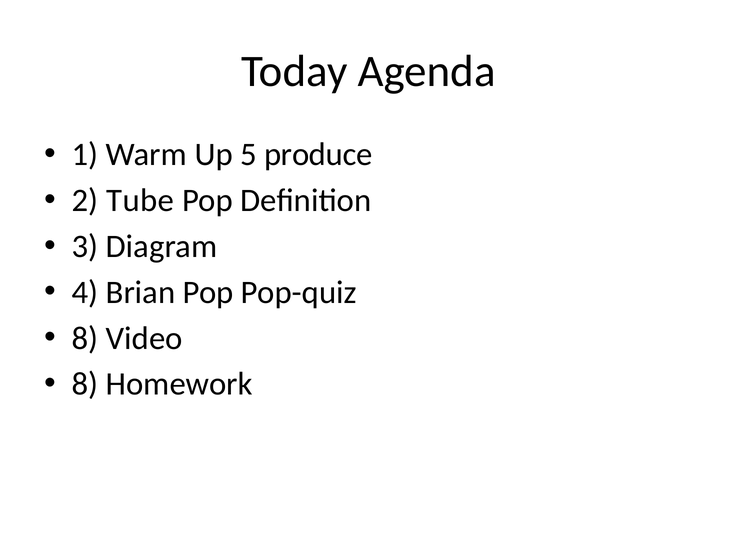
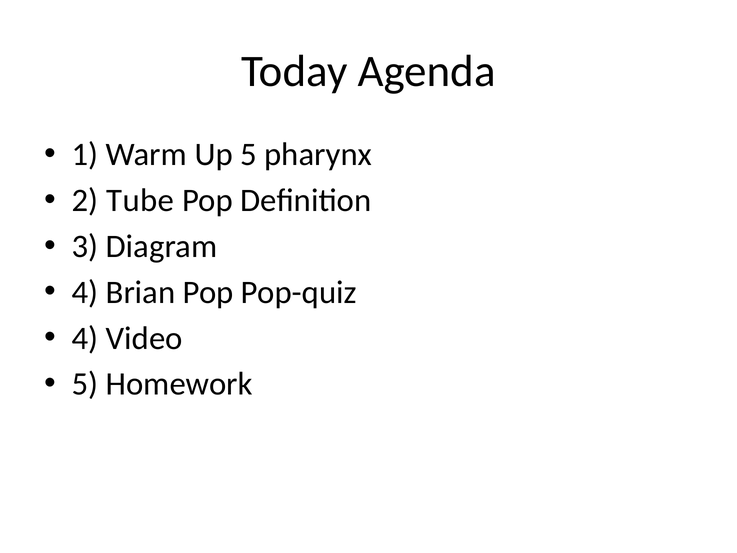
produce: produce -> pharynx
8 at (85, 338): 8 -> 4
8 at (85, 384): 8 -> 5
